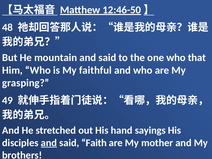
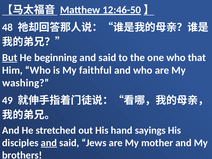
But underline: none -> present
mountain: mountain -> beginning
grasping: grasping -> washing
Faith: Faith -> Jews
